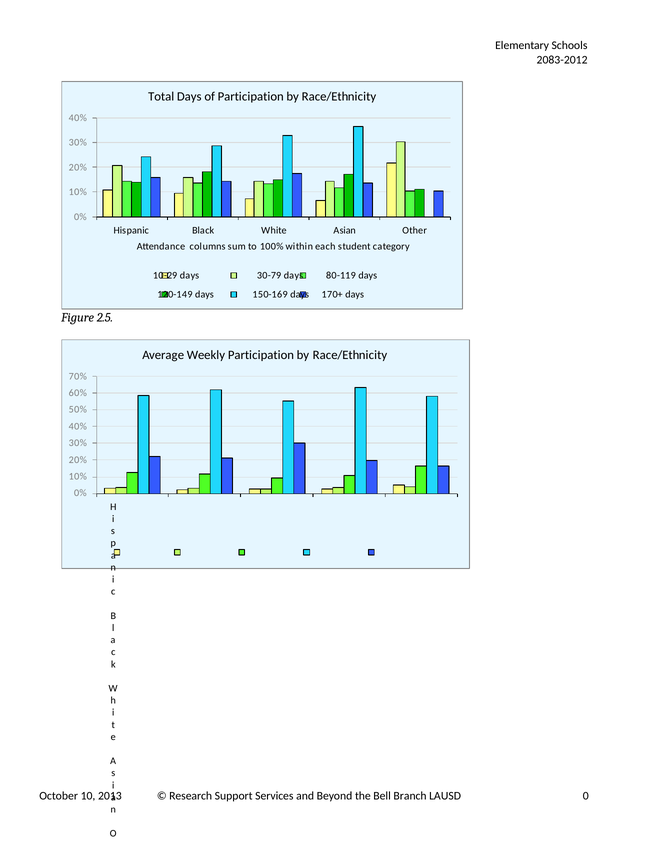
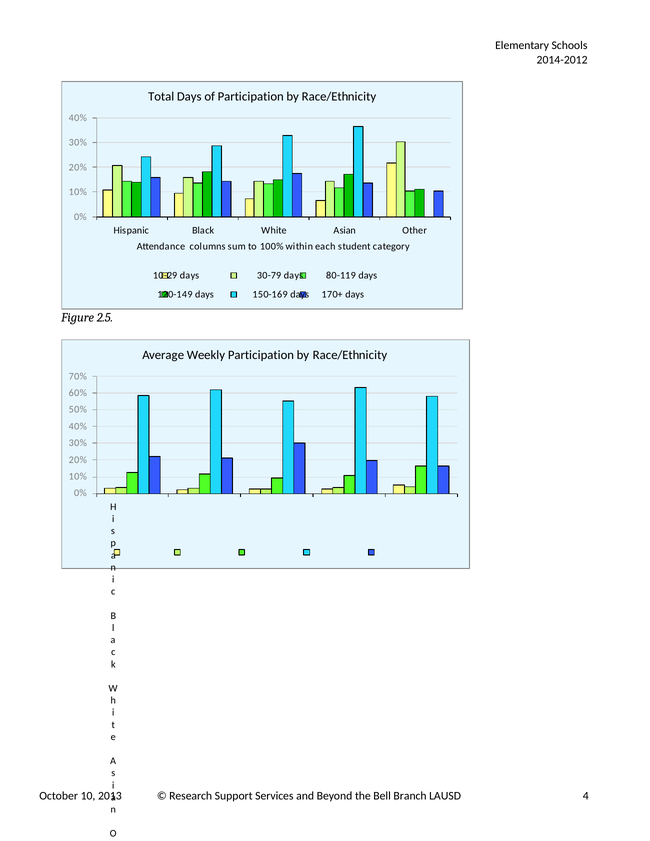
2083-2012: 2083-2012 -> 2014-2012
LAUSD 0: 0 -> 4
